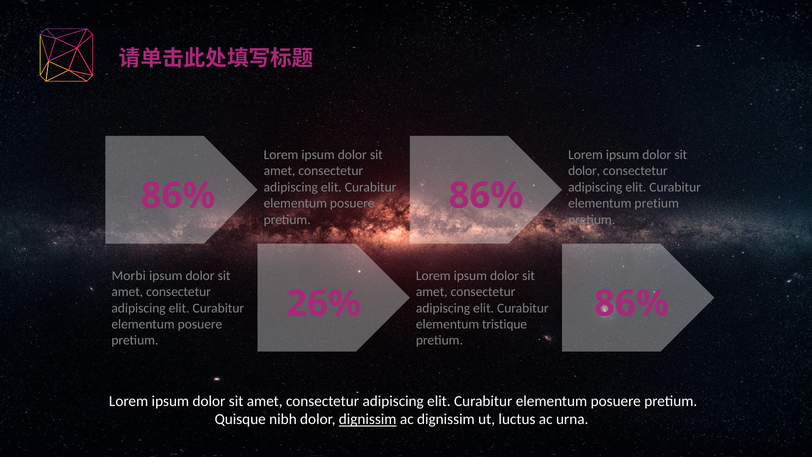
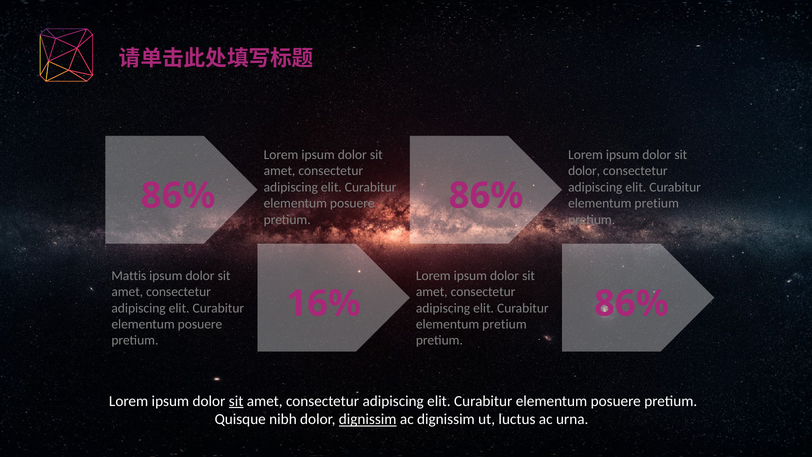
Morbi: Morbi -> Mattis
26%: 26% -> 16%
tristique at (505, 324): tristique -> pretium
sit at (236, 401) underline: none -> present
